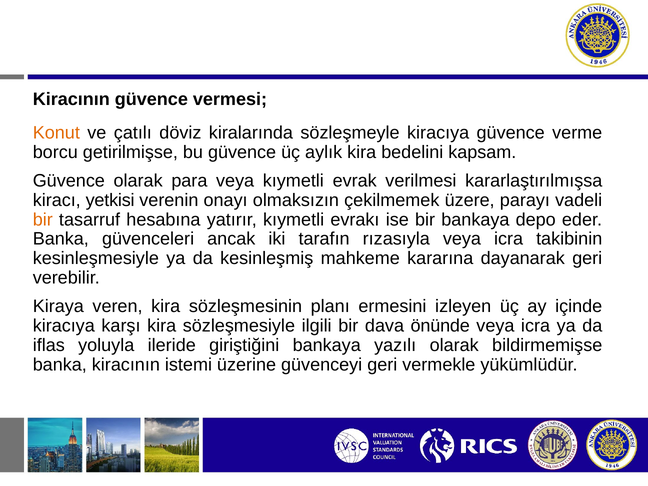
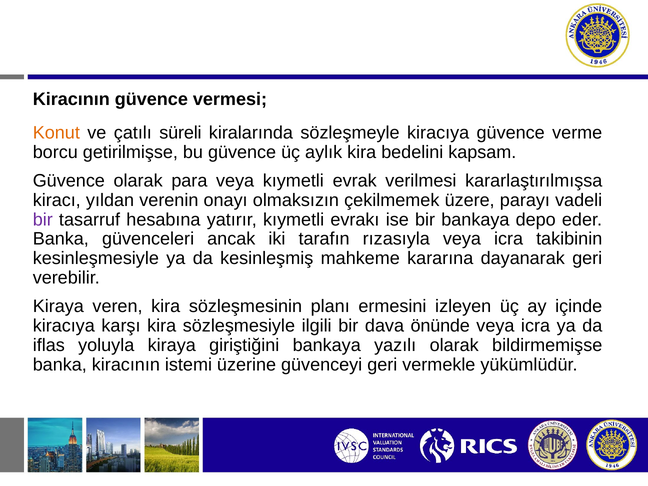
döviz: döviz -> süreli
yetkisi: yetkisi -> yıldan
bir at (43, 220) colour: orange -> purple
yoluyla ileride: ileride -> kiraya
